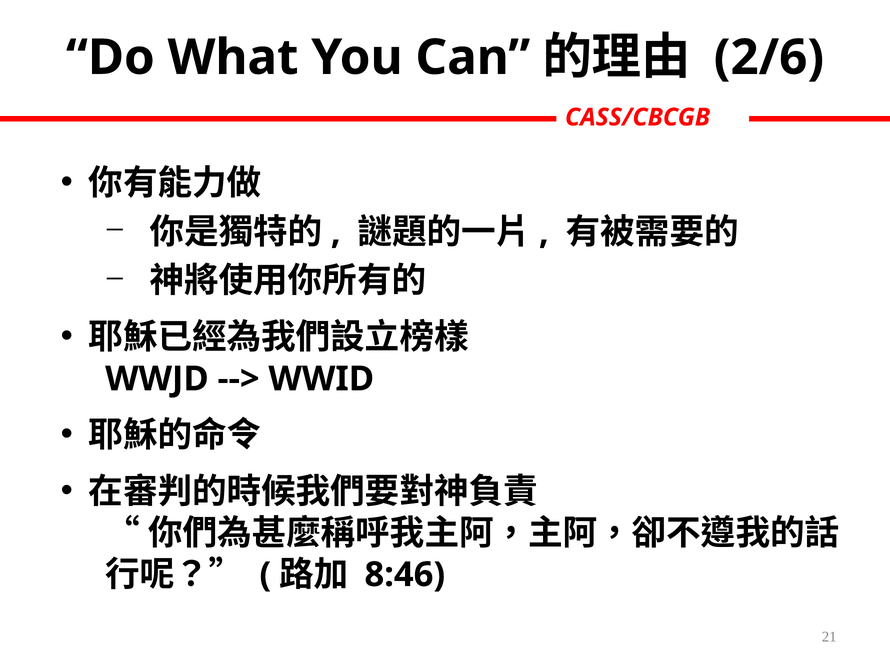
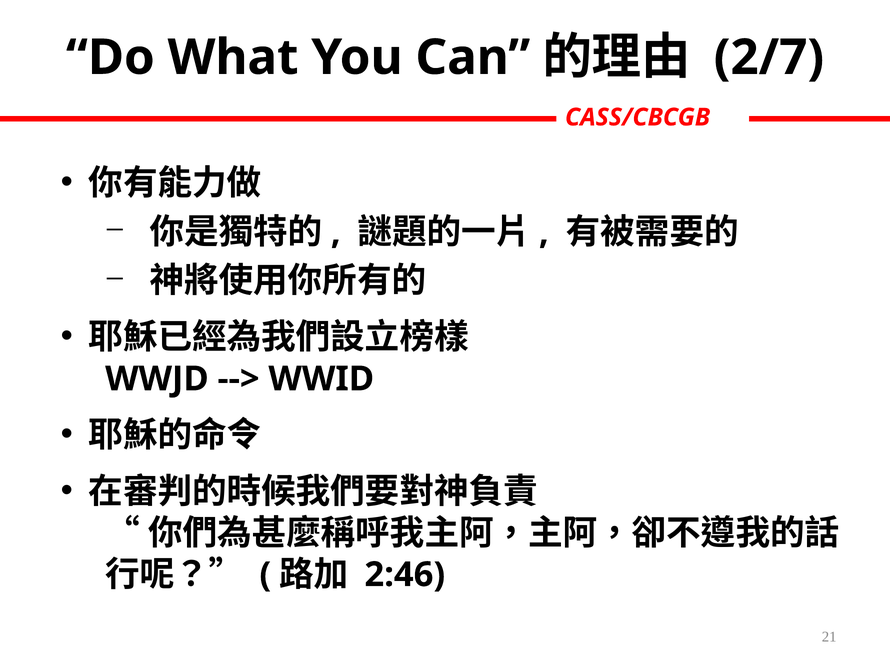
2/6: 2/6 -> 2/7
8:46: 8:46 -> 2:46
